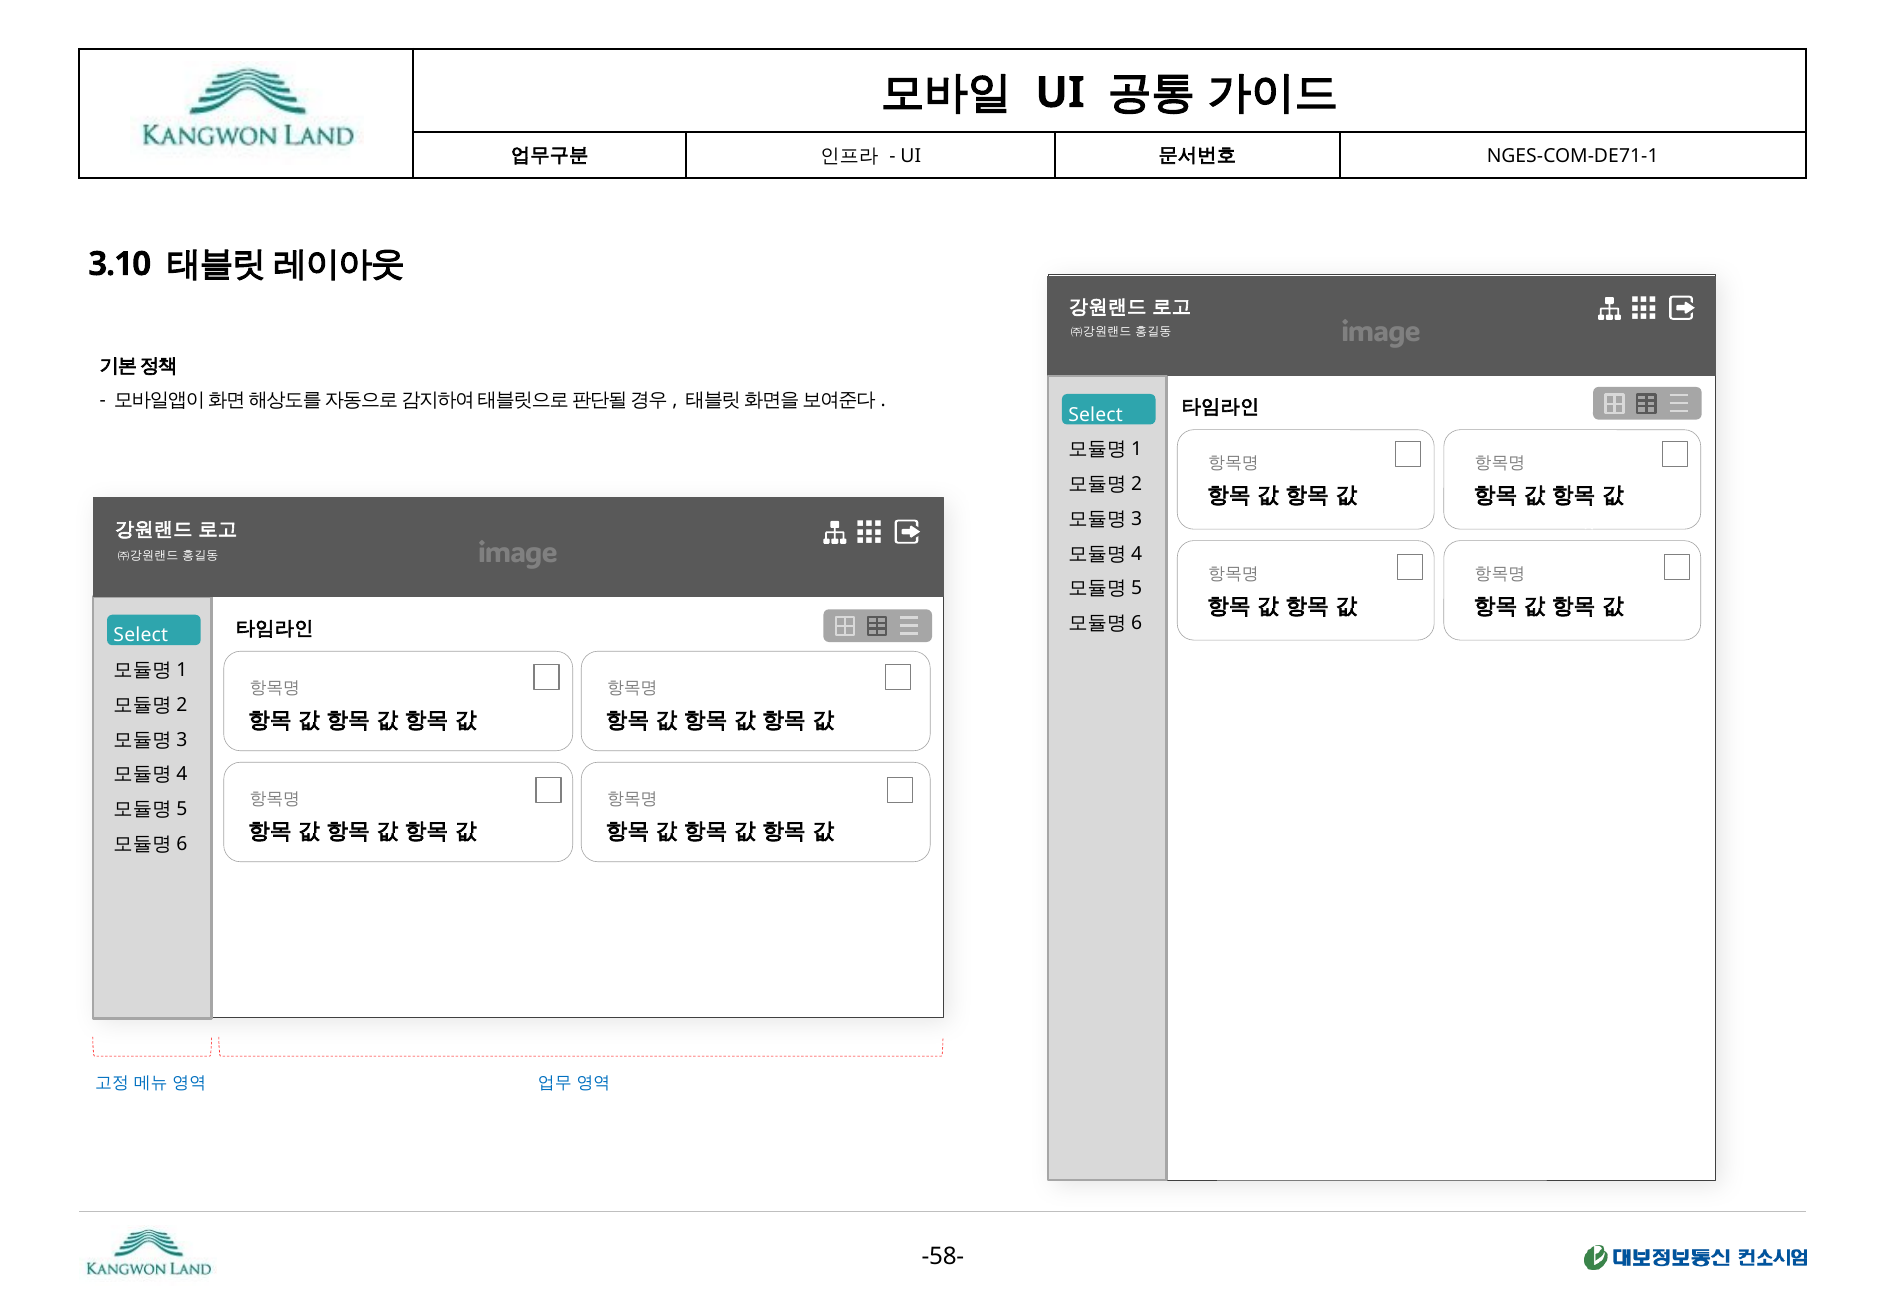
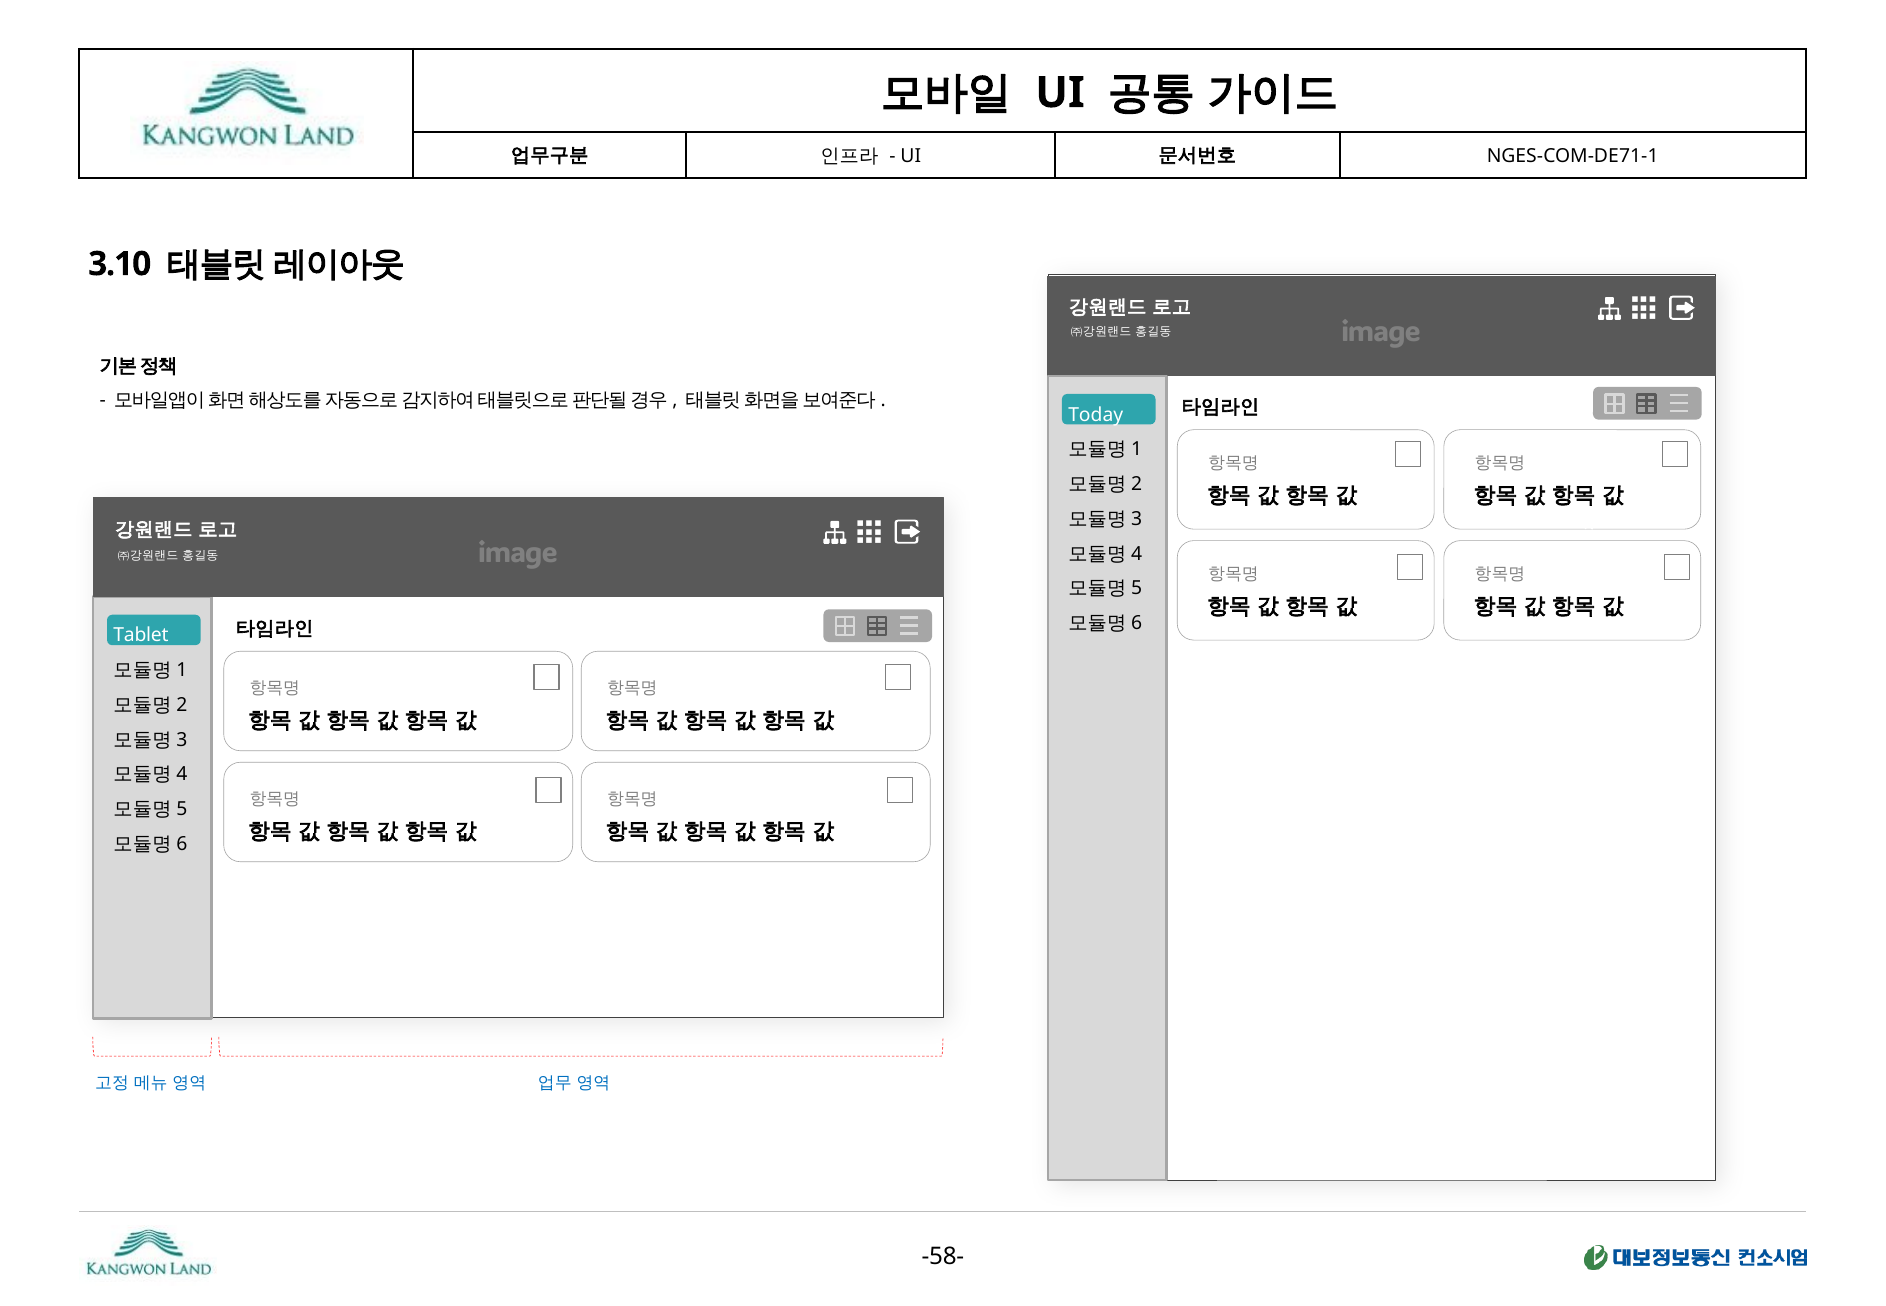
Select at (1096, 415): Select -> Today
Select at (141, 635): Select -> Tablet
